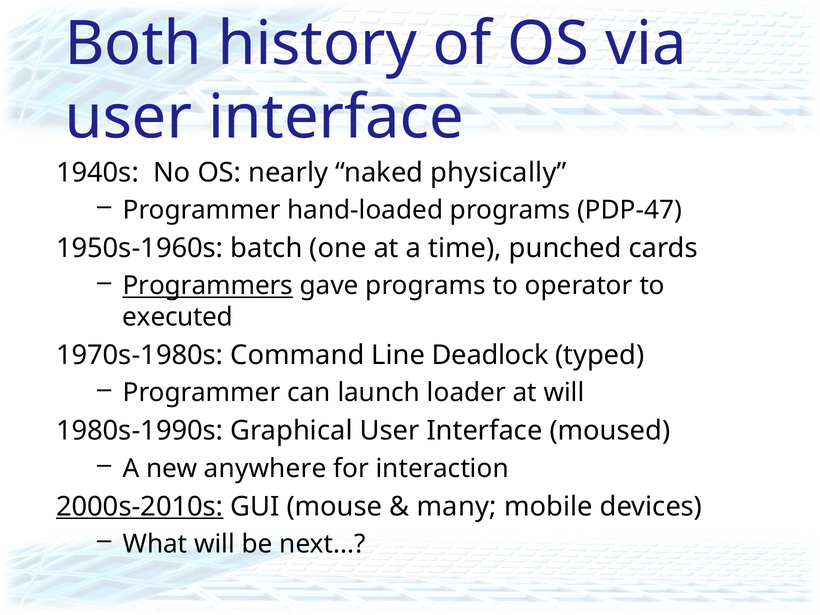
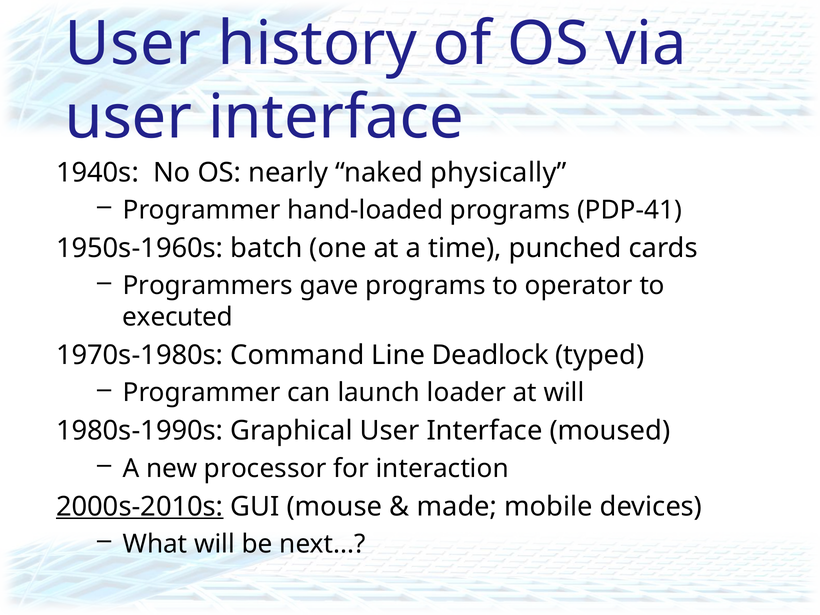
Both at (133, 44): Both -> User
PDP-47: PDP-47 -> PDP-41
Programmers underline: present -> none
anywhere: anywhere -> processor
many: many -> made
